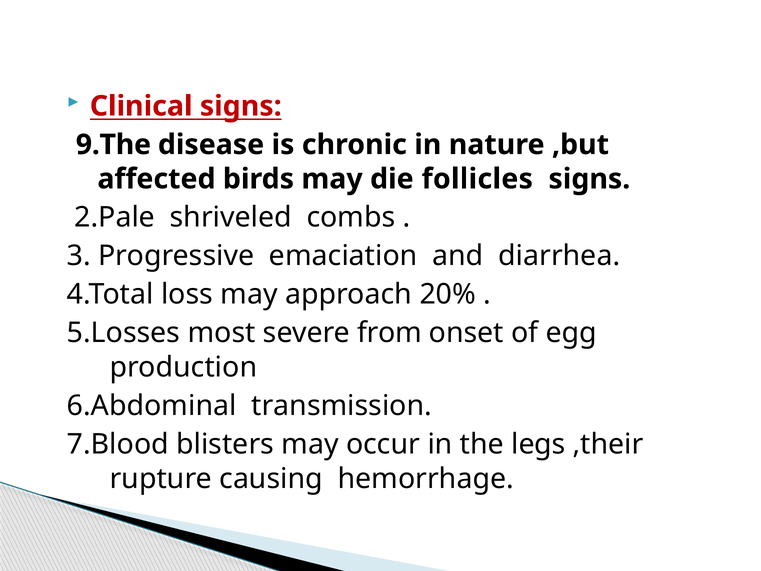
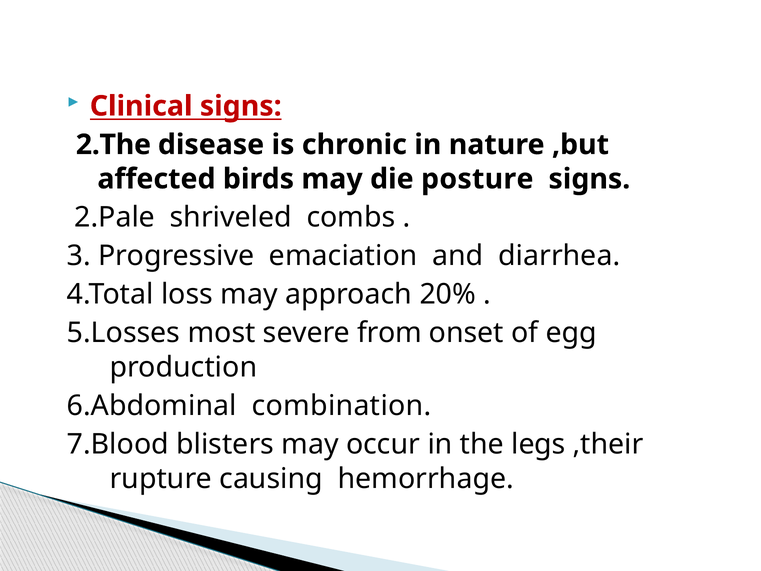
9.The: 9.The -> 2.The
follicles: follicles -> posture
transmission: transmission -> combination
